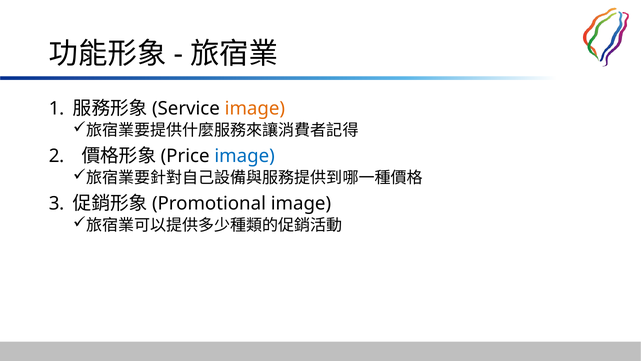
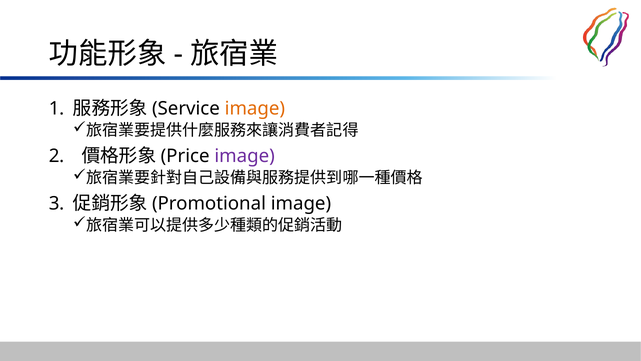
image at (245, 156) colour: blue -> purple
